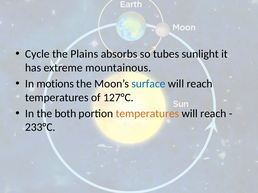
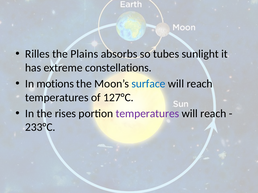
Cycle: Cycle -> Rilles
mountainous: mountainous -> constellations
both: both -> rises
temperatures at (147, 114) colour: orange -> purple
